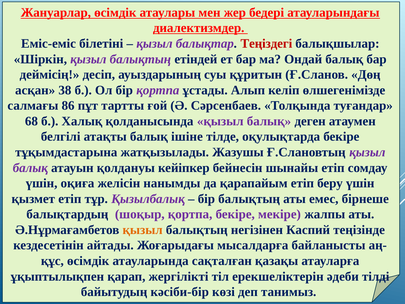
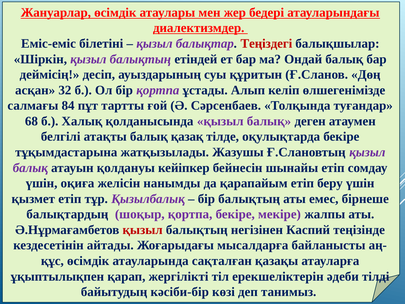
38: 38 -> 32
86: 86 -> 84
ішіне: ішіне -> қазақ
қызыл at (143, 230) colour: orange -> red
